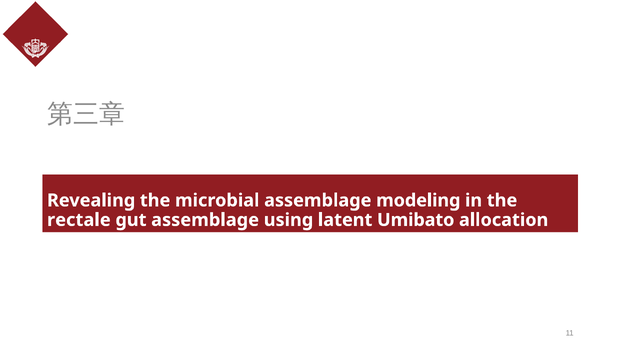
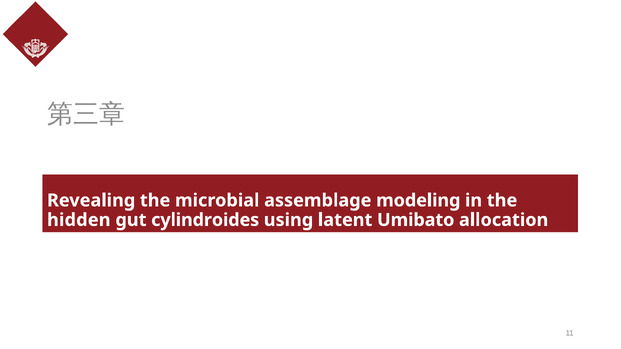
rectale: rectale -> hidden
gut assemblage: assemblage -> cylindroides
